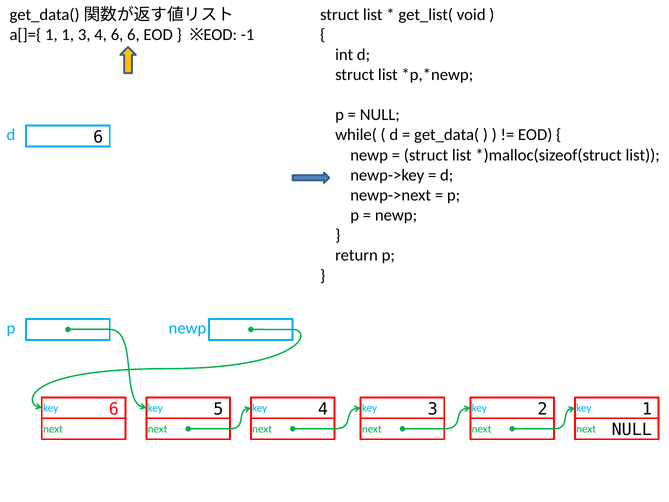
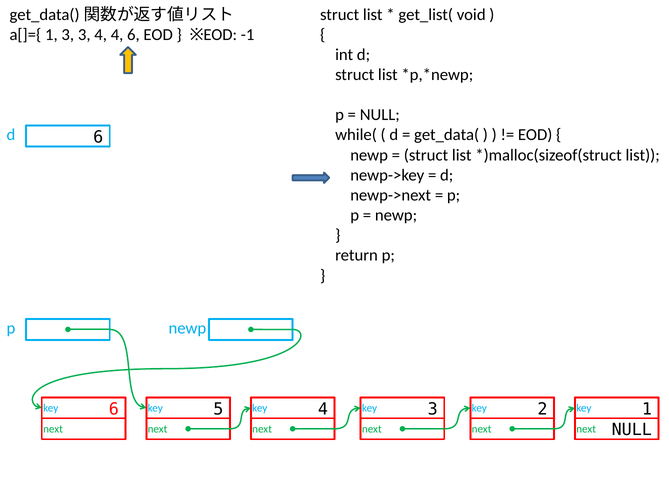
1 1: 1 -> 3
4 6: 6 -> 4
